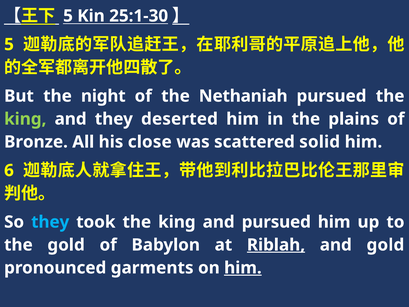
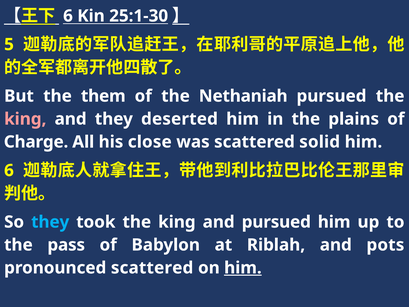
5 at (68, 16): 5 -> 6
night: night -> them
king at (25, 119) colour: light green -> pink
Bronze: Bronze -> Charge
the gold: gold -> pass
Riblah underline: present -> none
and gold: gold -> pots
pronounced garments: garments -> scattered
